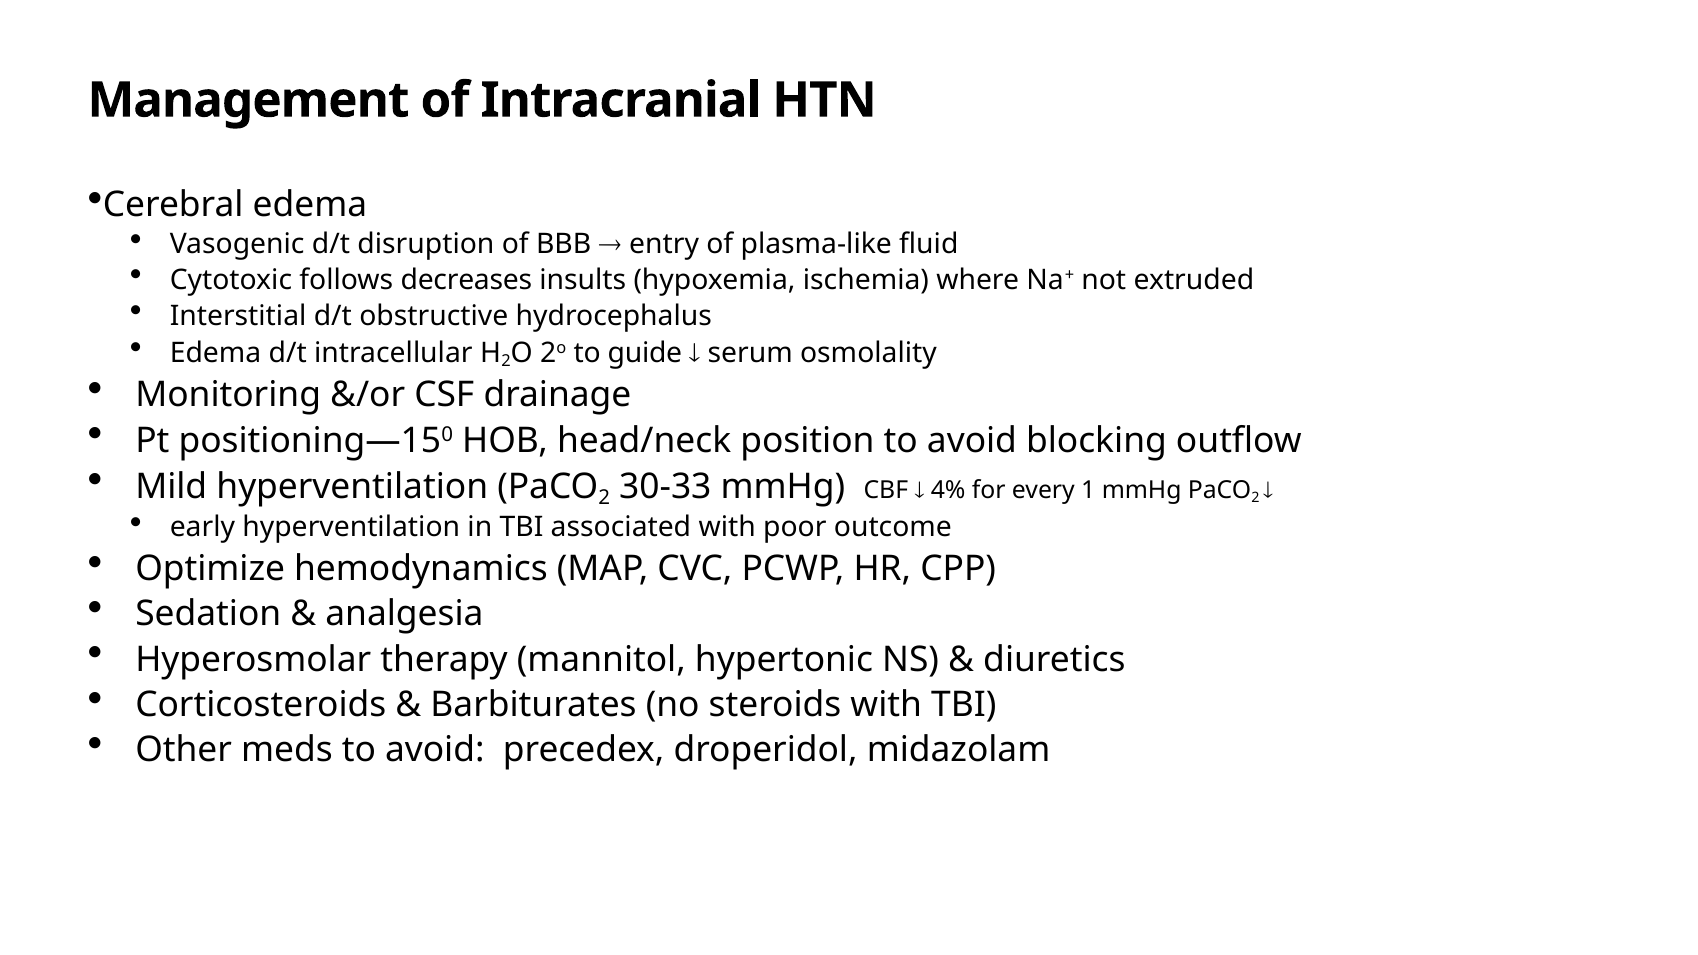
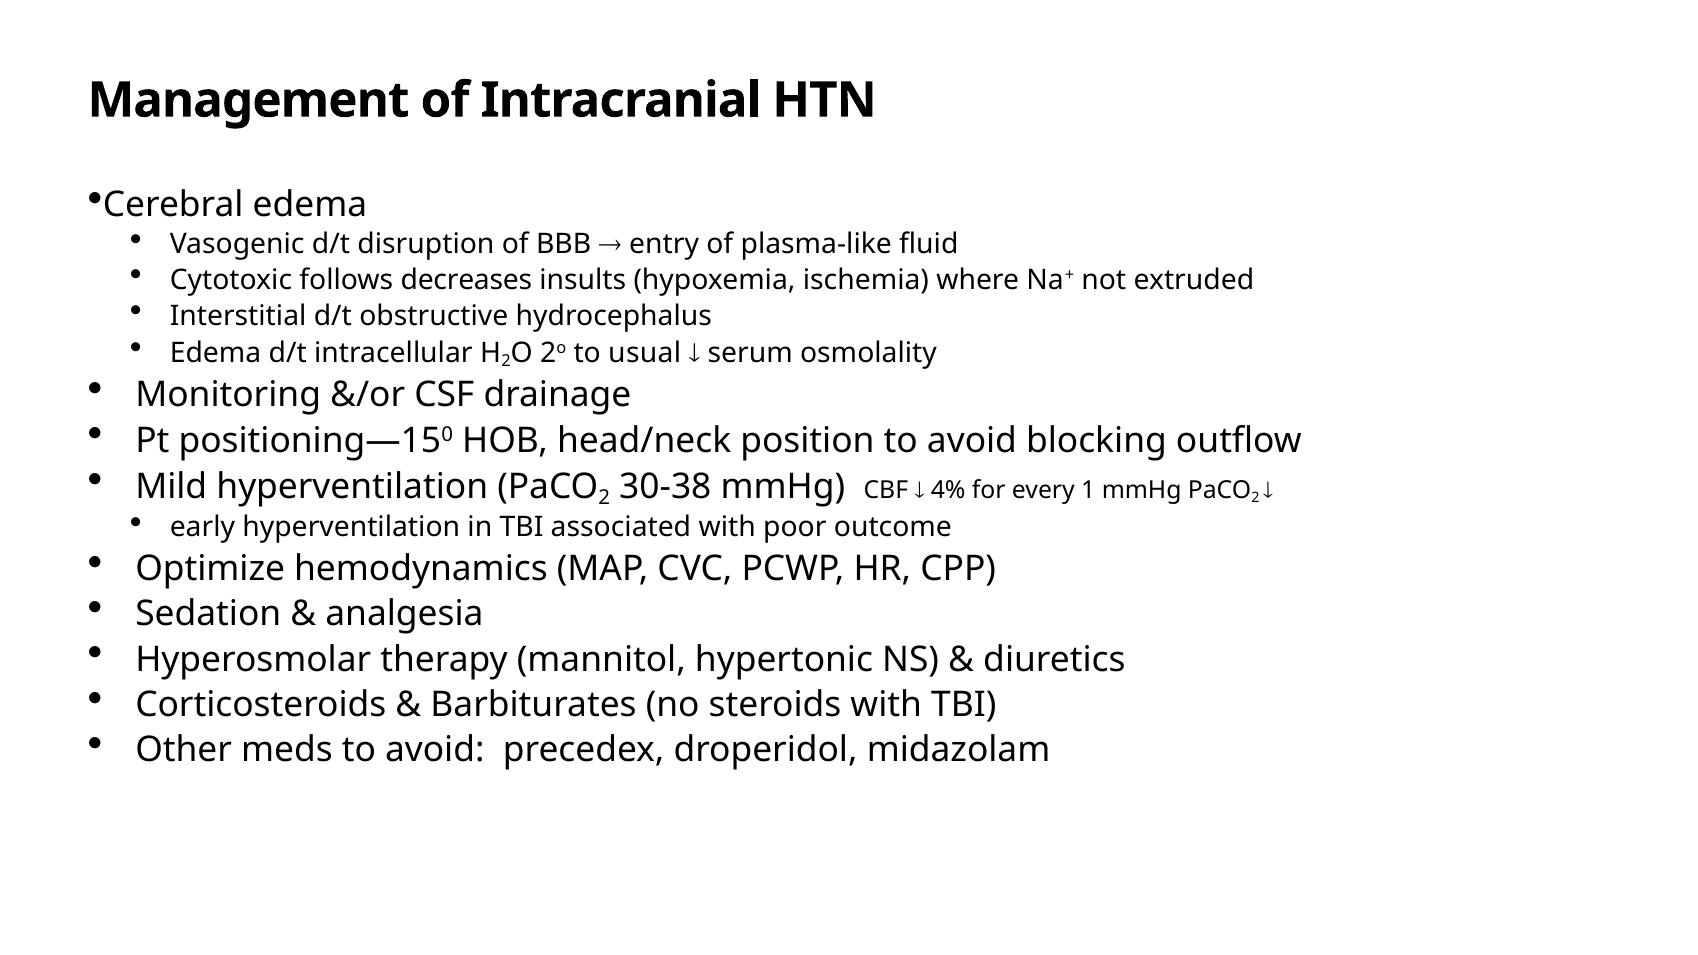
guide: guide -> usual
30-33: 30-33 -> 30-38
